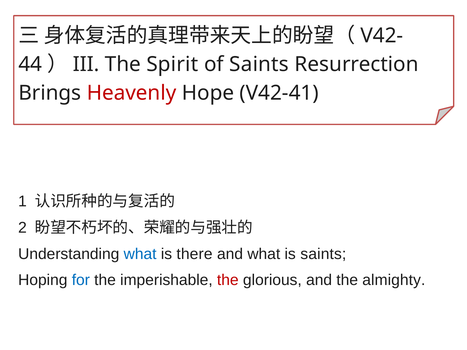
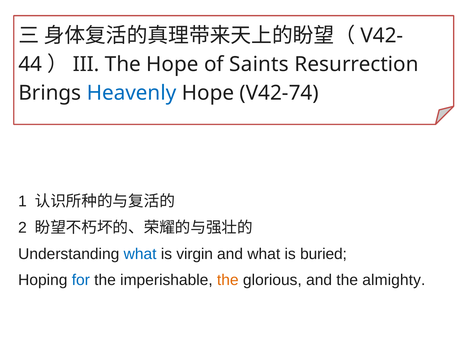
The Spirit: Spirit -> Hope
Heavenly colour: red -> blue
V42-41: V42-41 -> V42-74
there: there -> virgin
is saints: saints -> buried
the at (228, 280) colour: red -> orange
